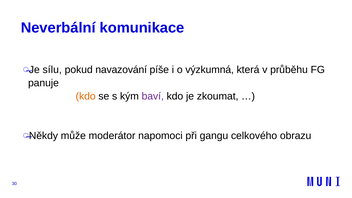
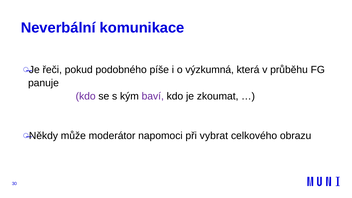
sílu: sílu -> řeči
navazování: navazování -> podobného
kdo at (86, 96) colour: orange -> purple
gangu: gangu -> vybrat
